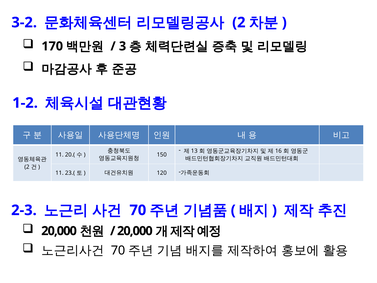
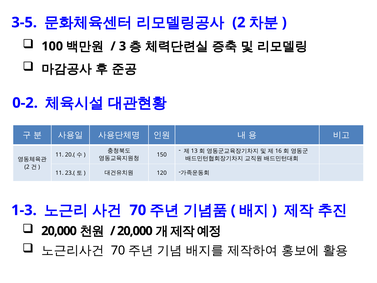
3-2: 3-2 -> 3-5
170: 170 -> 100
1-2: 1-2 -> 0-2
2-3: 2-3 -> 1-3
